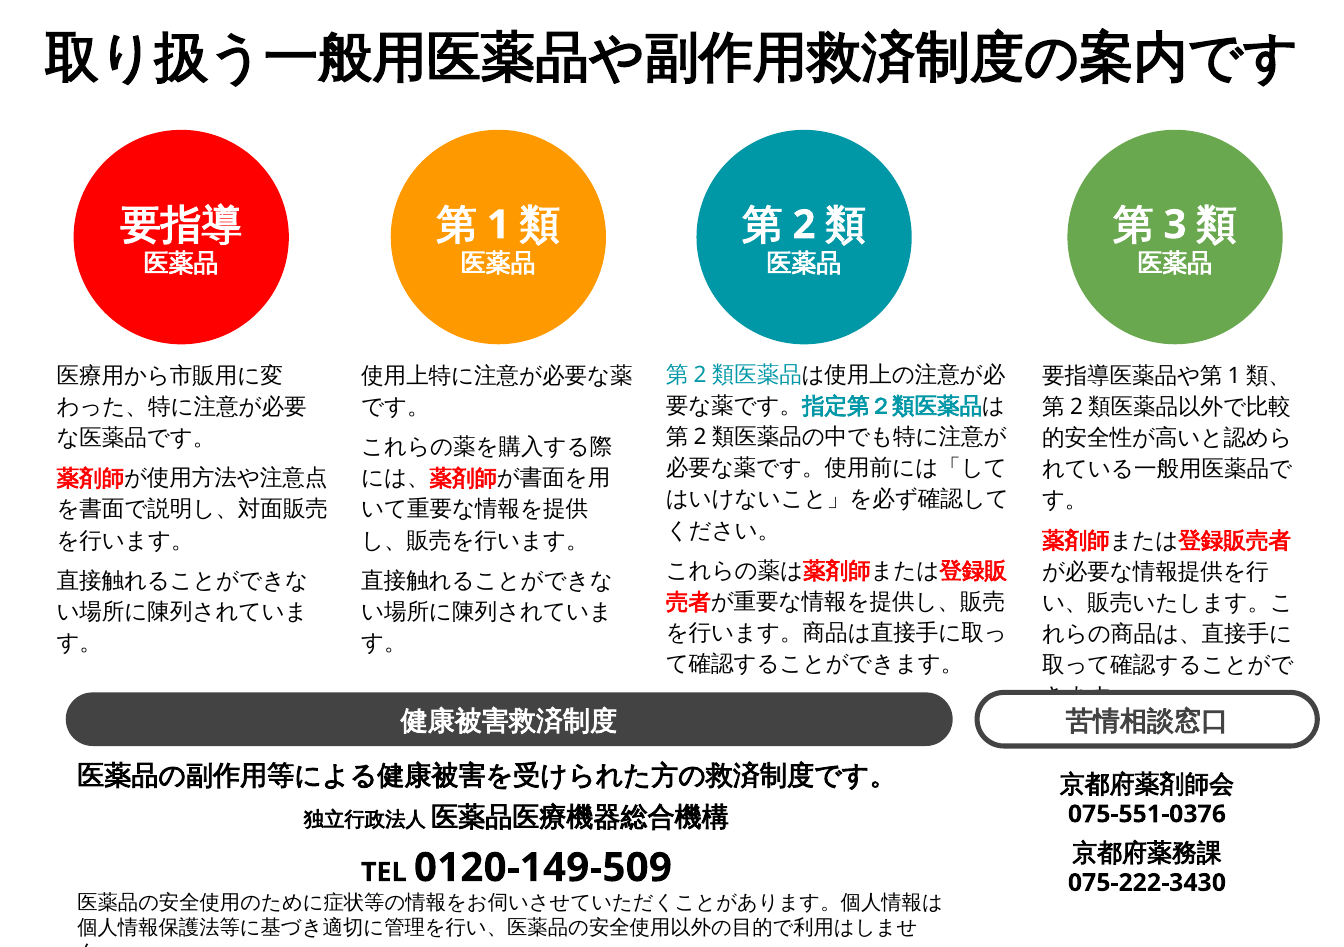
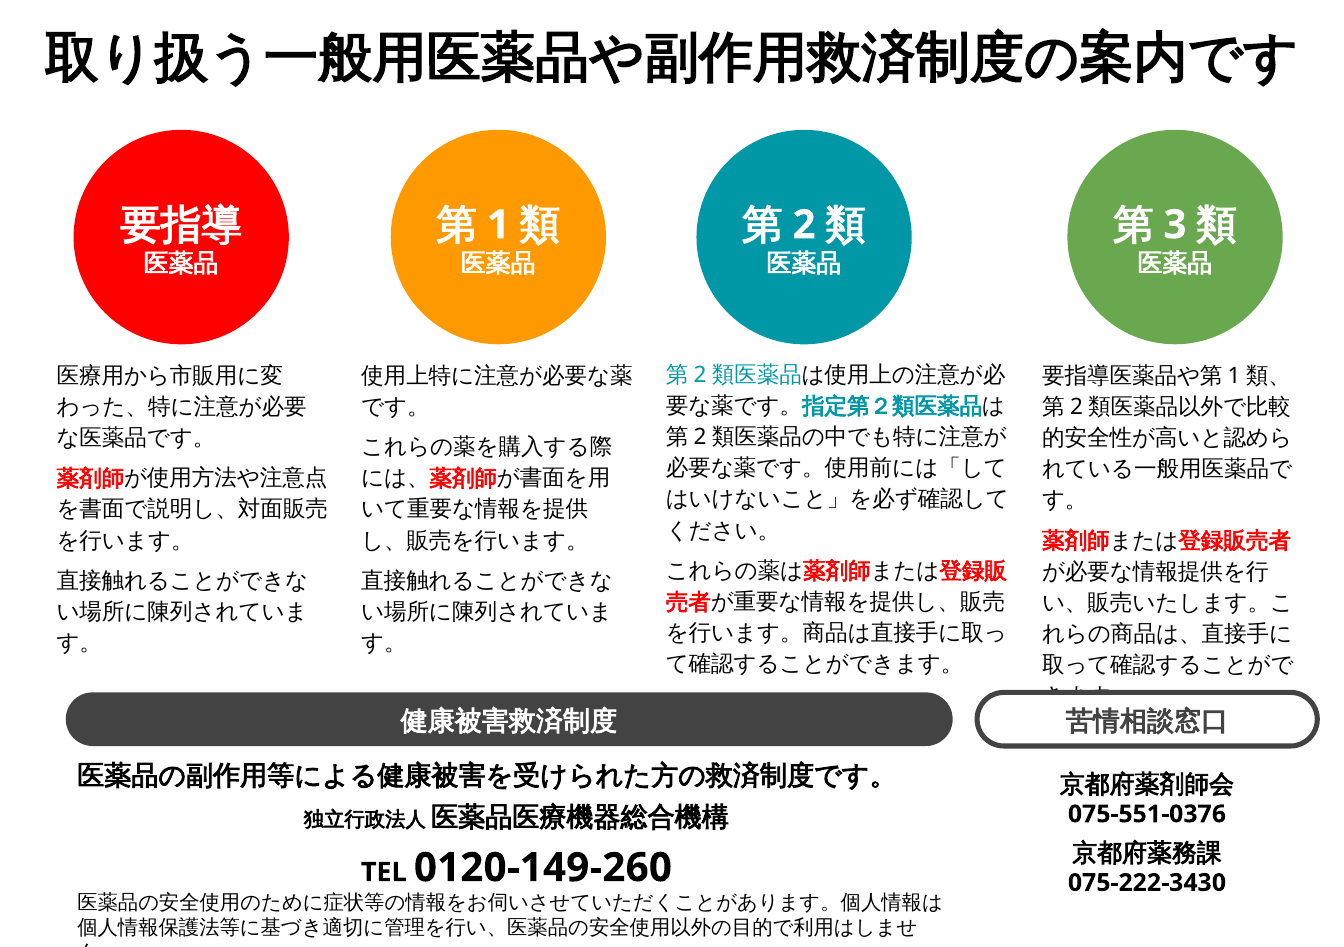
0120-149-509: 0120-149-509 -> 0120-149-260
